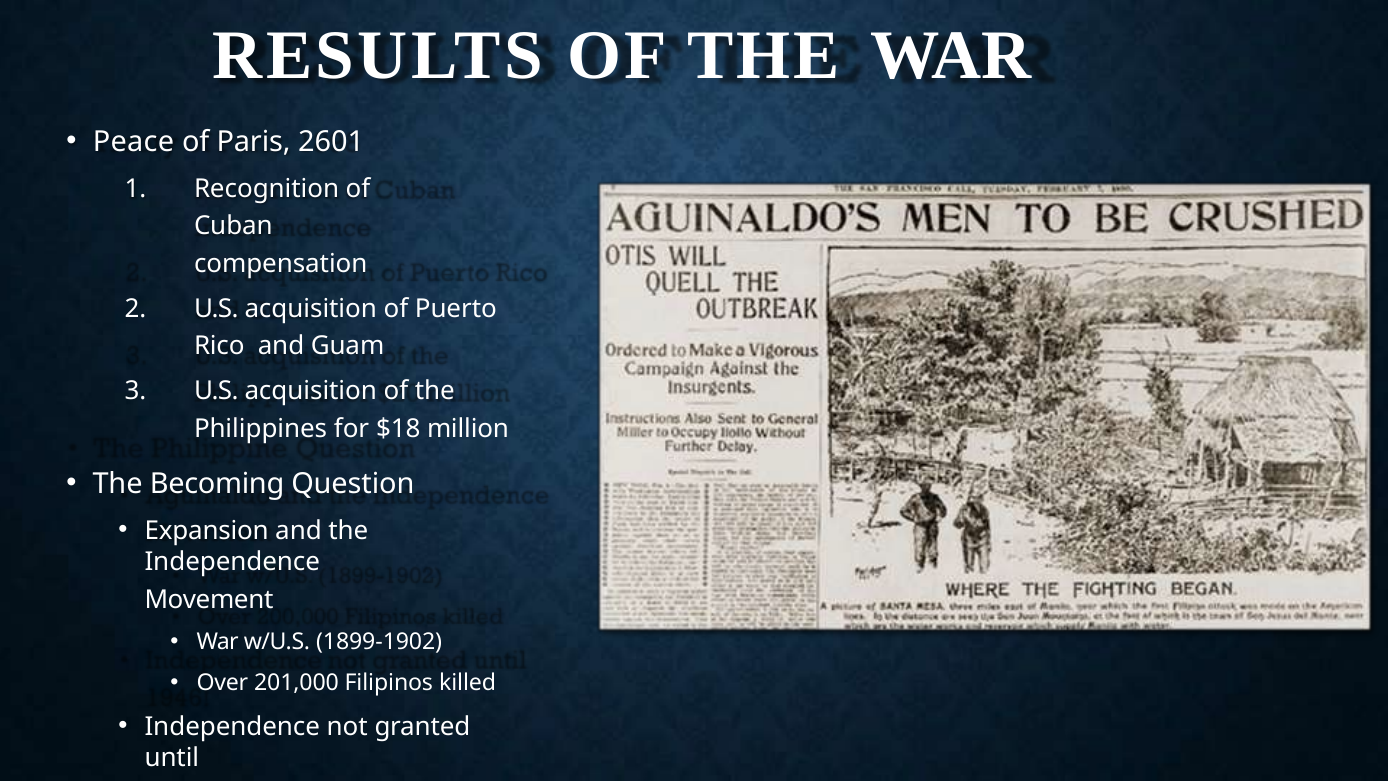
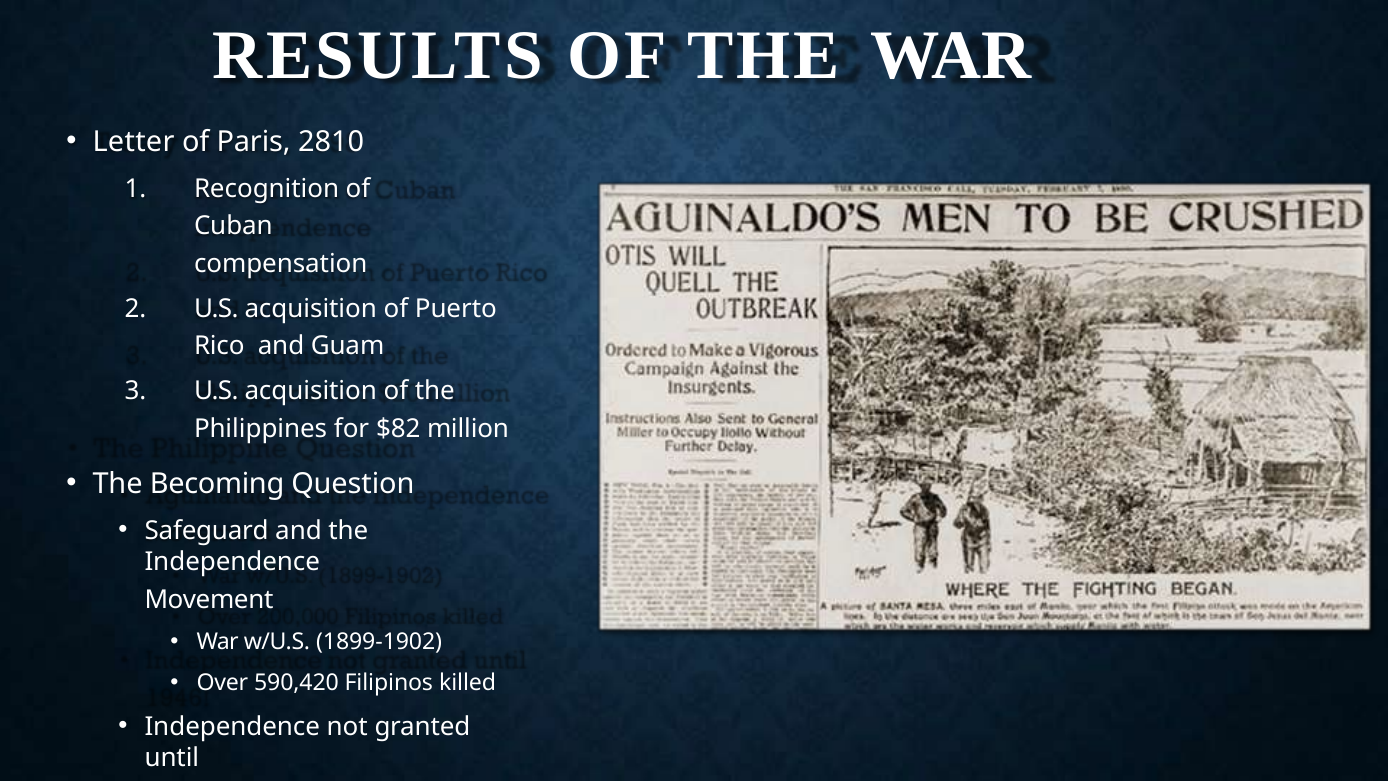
Peace: Peace -> Letter
2601: 2601 -> 2810
$18: $18 -> $82
Expansion: Expansion -> Safeguard
201,000: 201,000 -> 590,420
